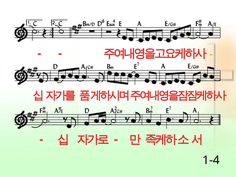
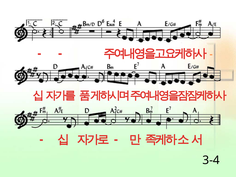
1-4: 1-4 -> 3-4
